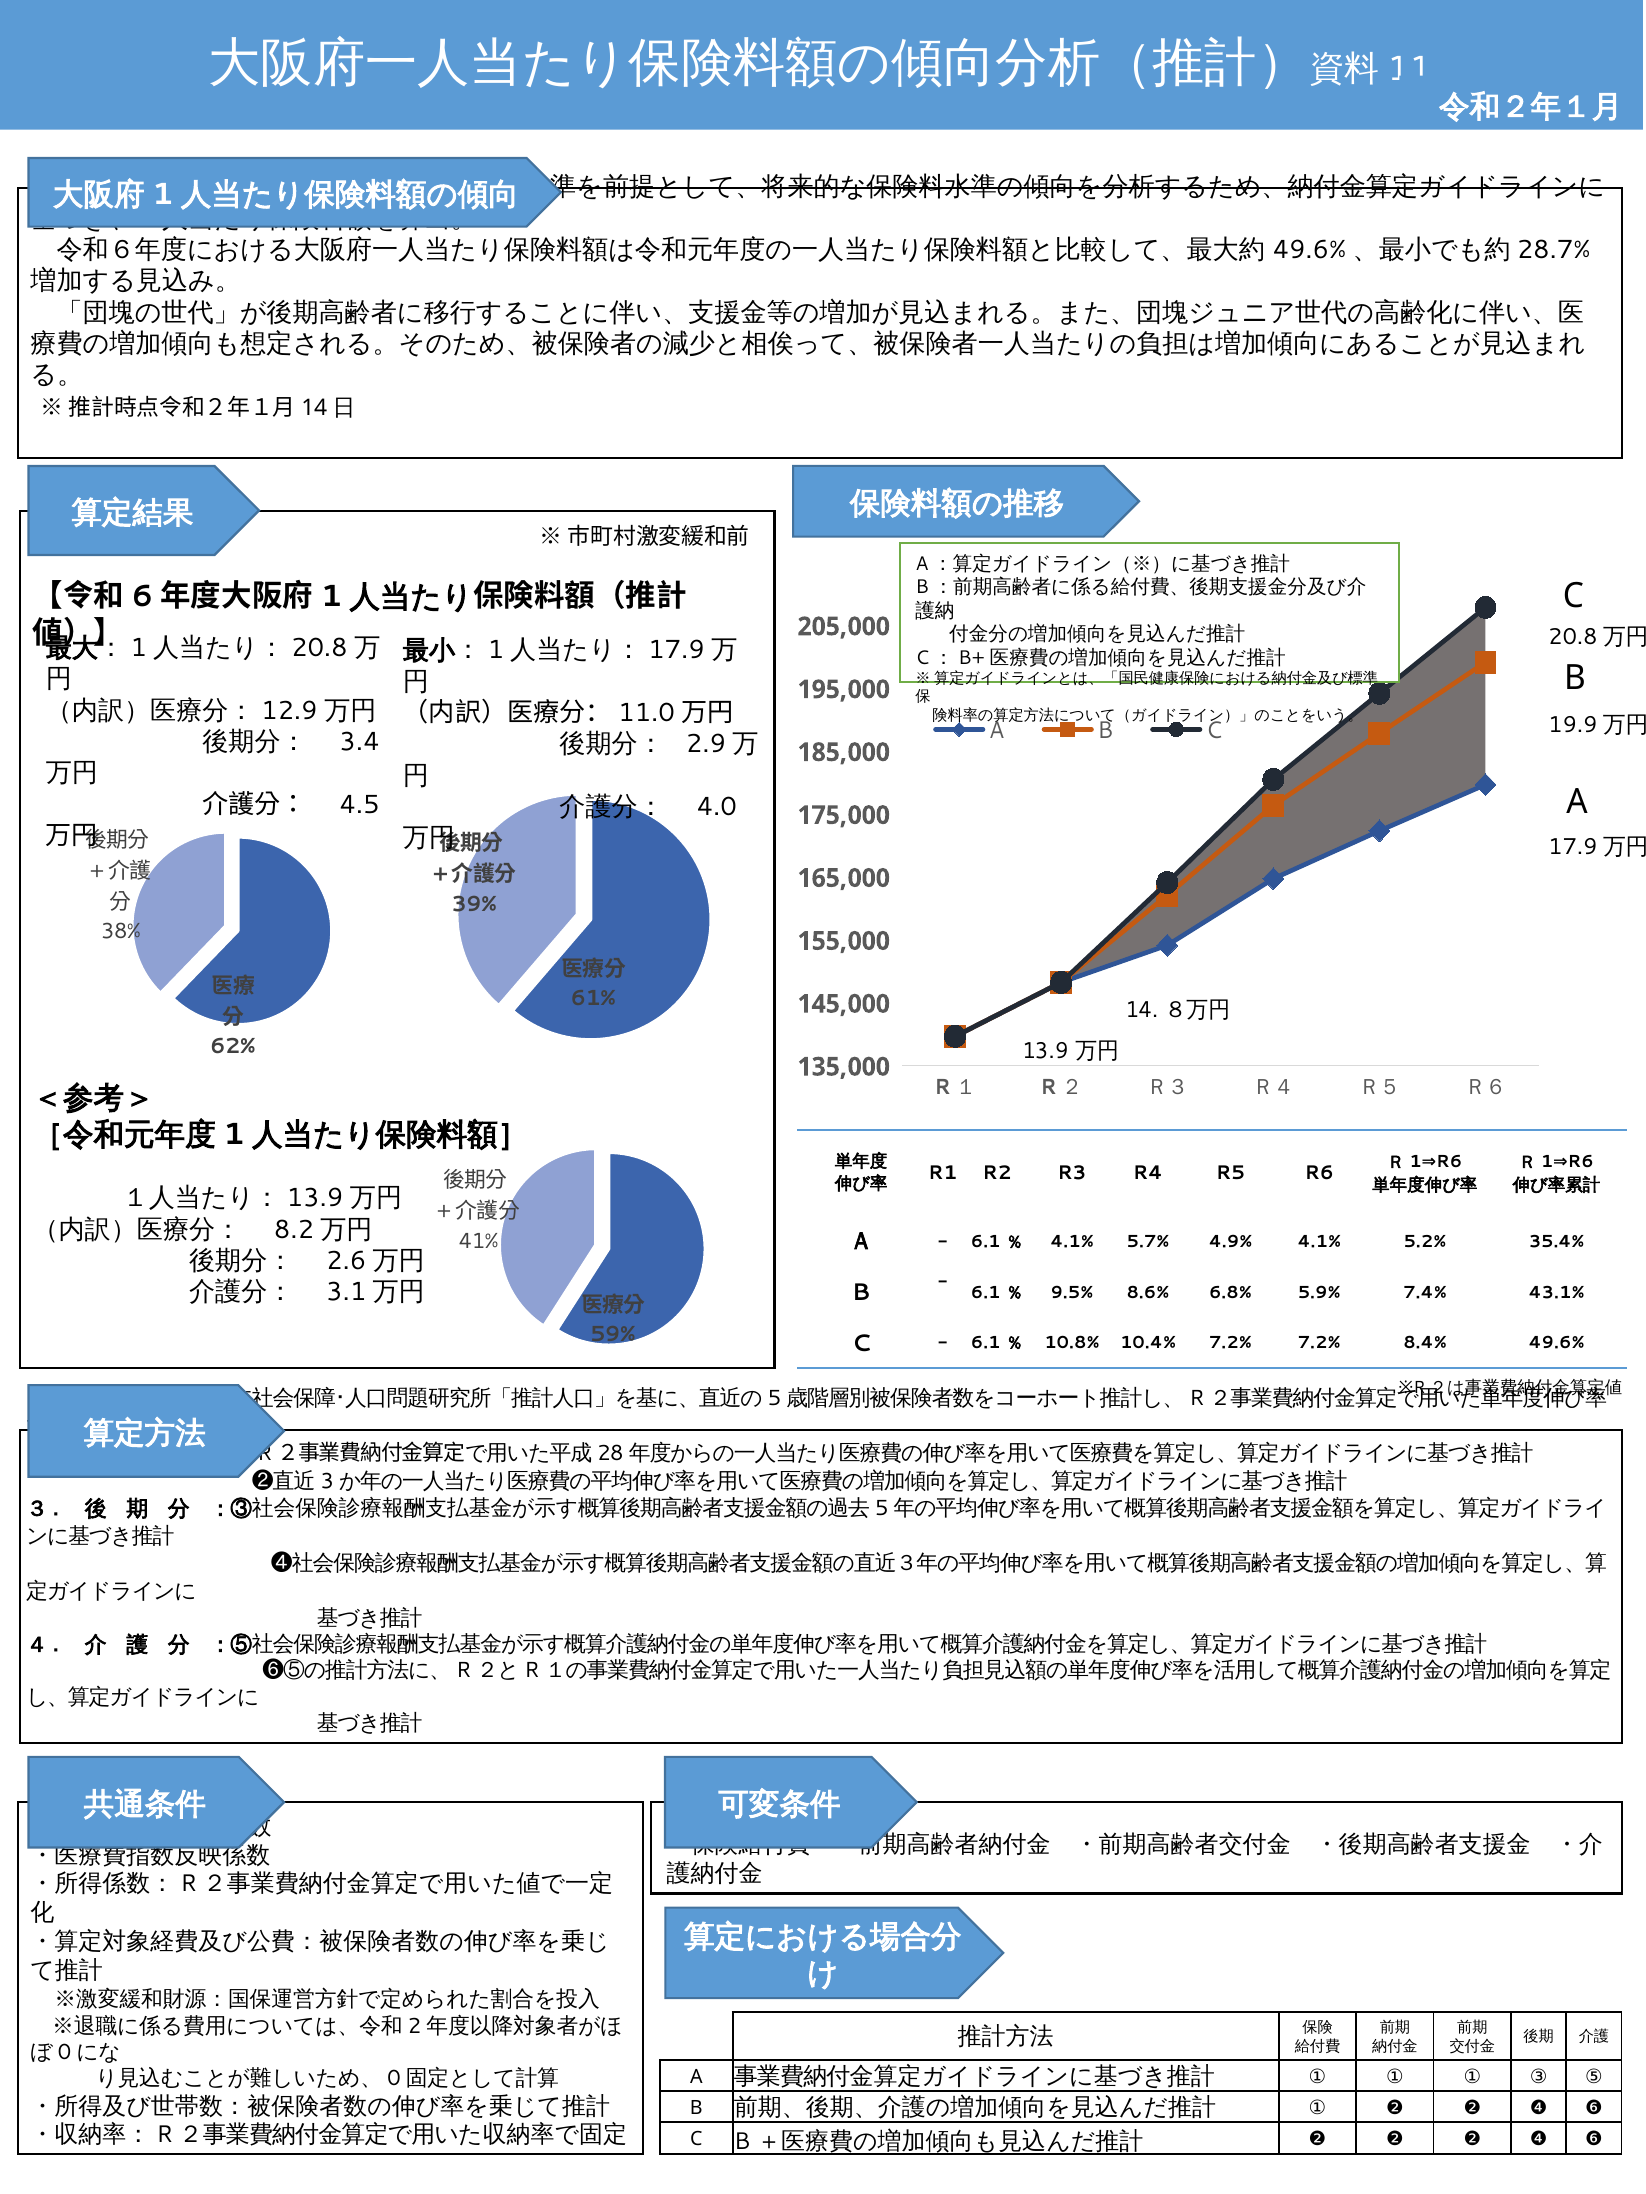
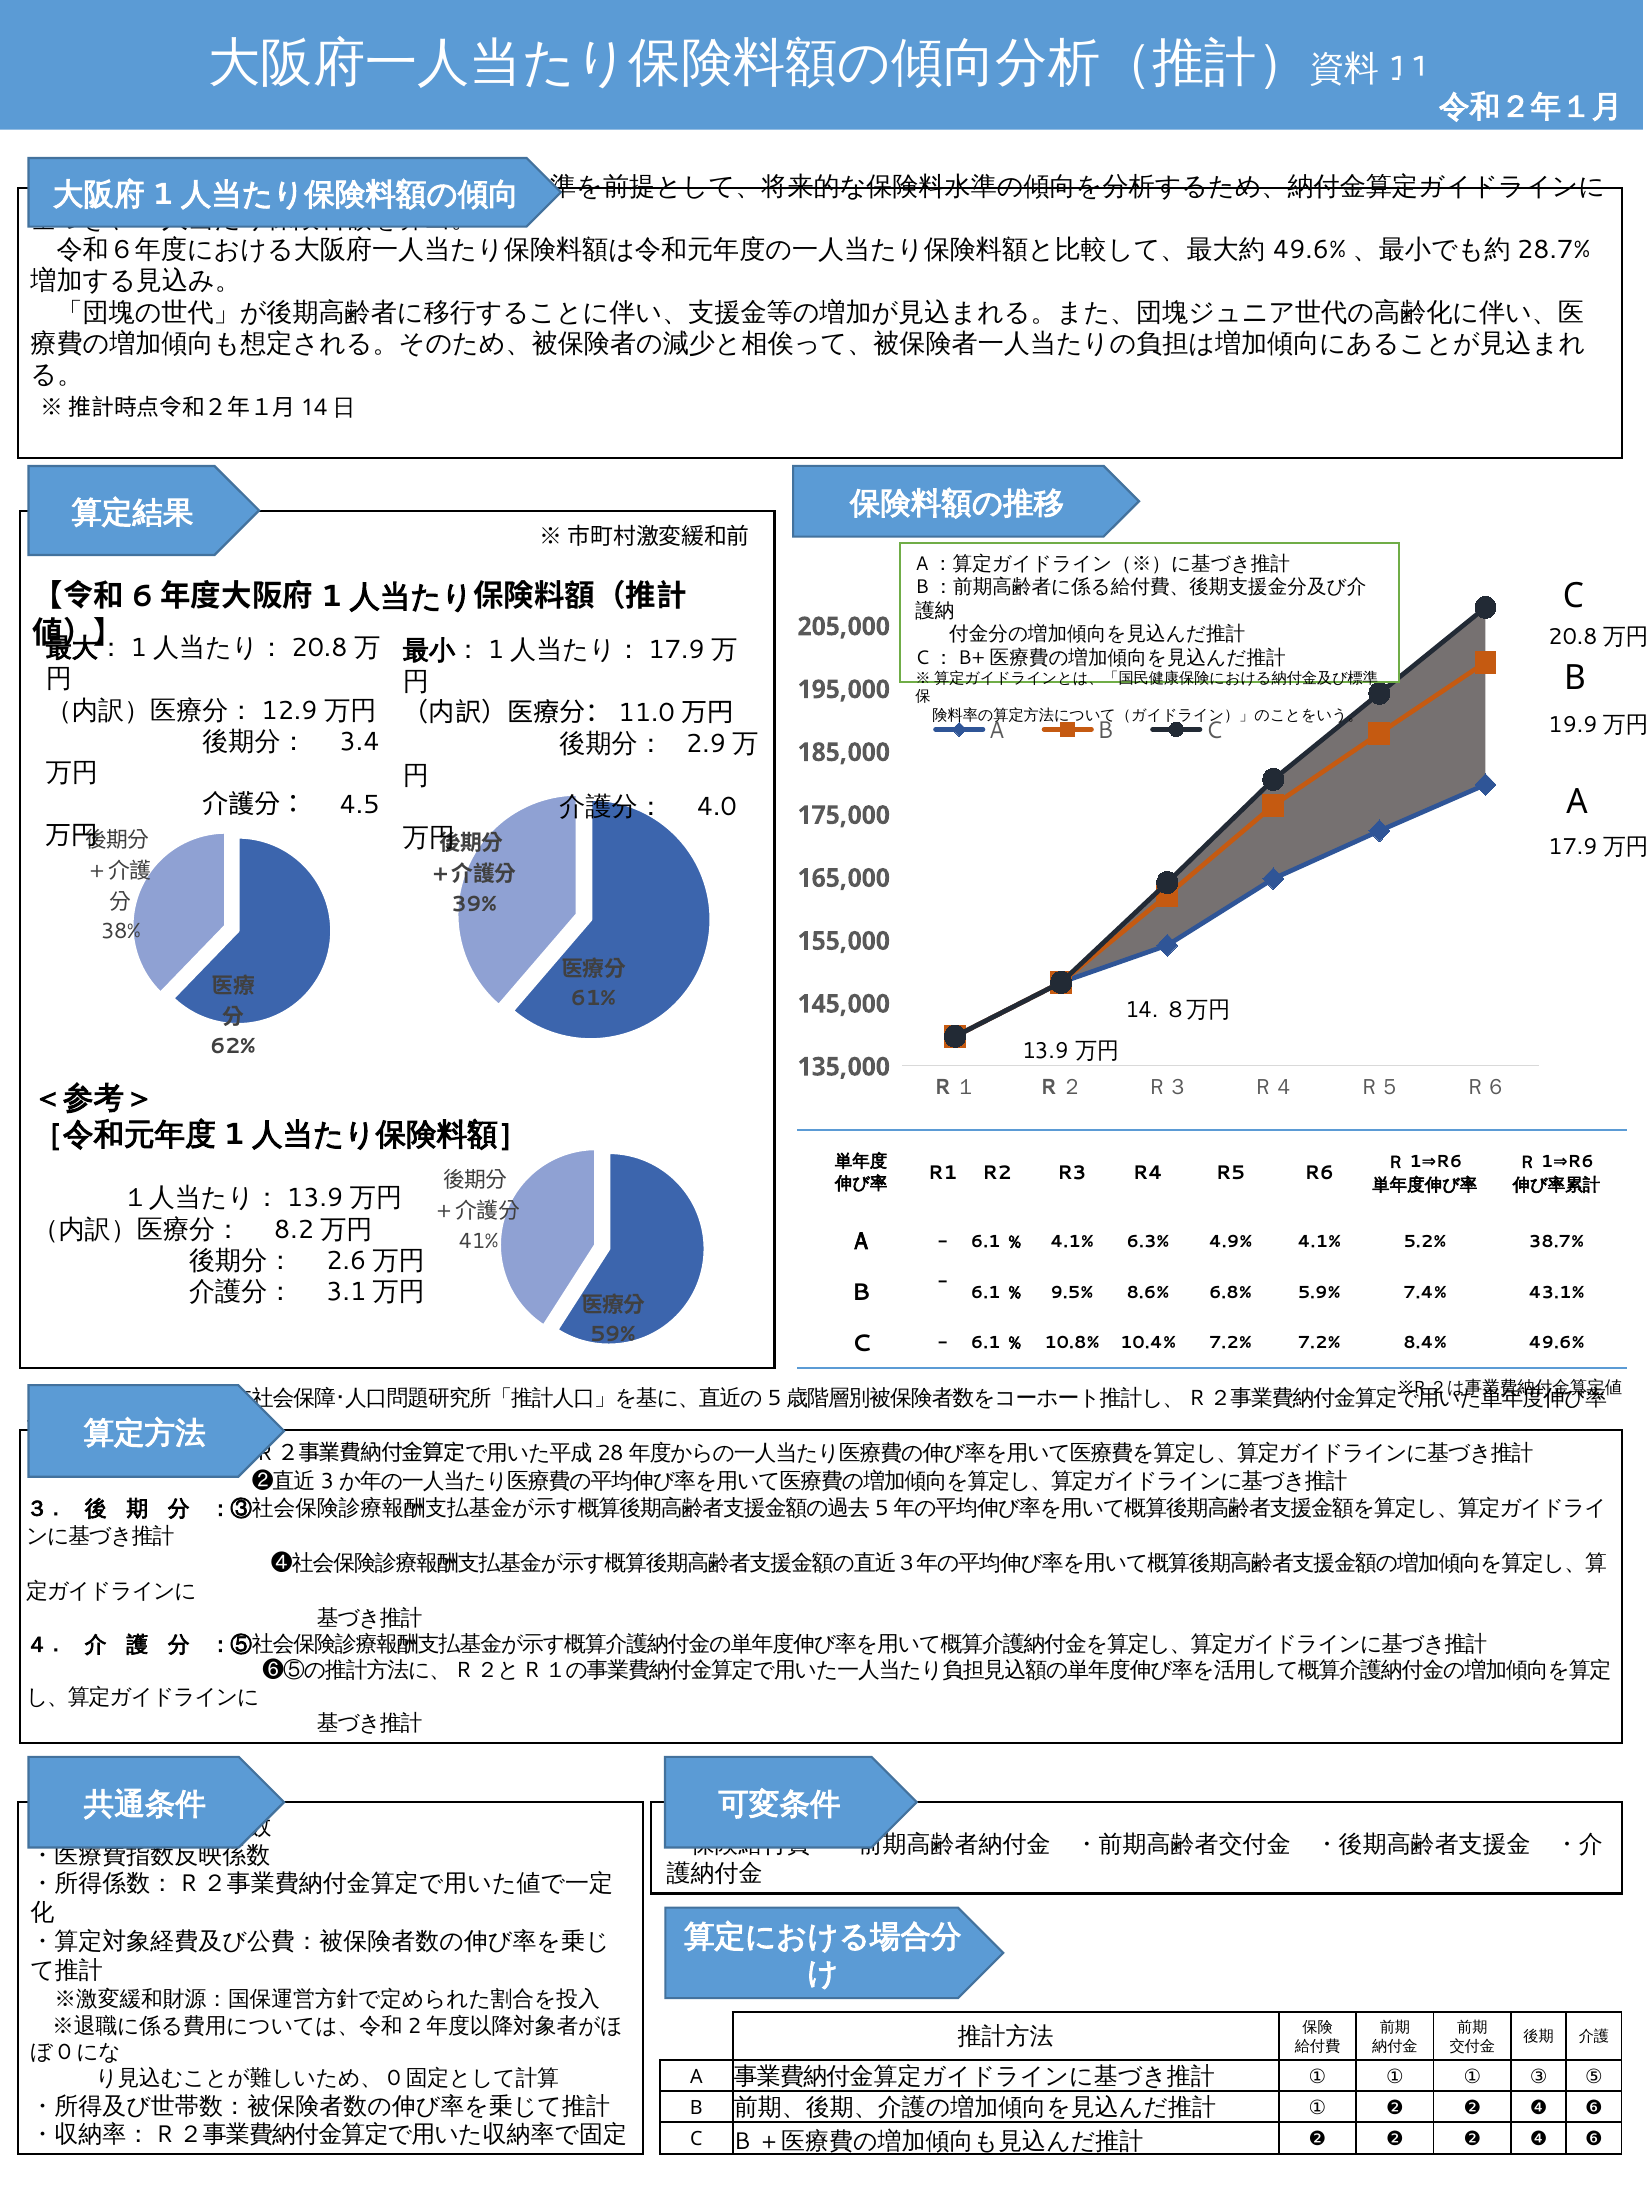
5.7%: 5.7% -> 6.3%
35.4%: 35.4% -> 38.7%
